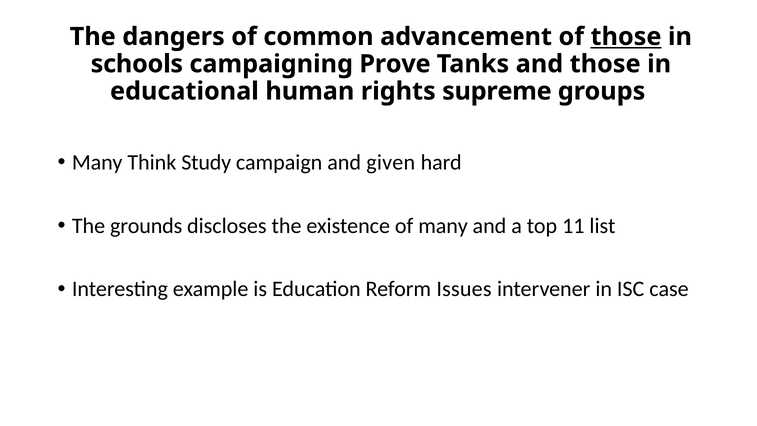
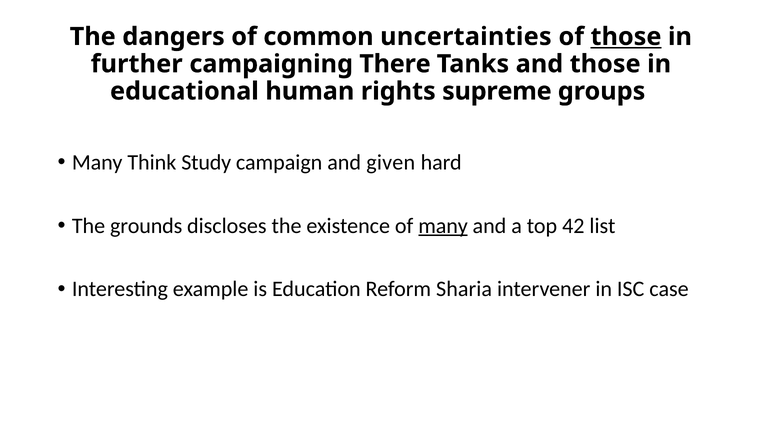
advancement: advancement -> uncertainties
schools: schools -> further
Prove: Prove -> There
many at (443, 226) underline: none -> present
11: 11 -> 42
Issues: Issues -> Sharia
